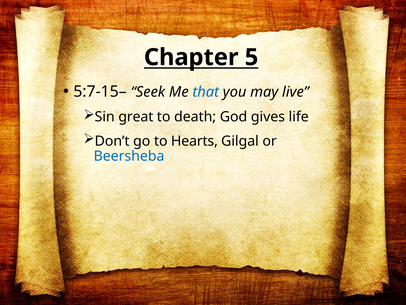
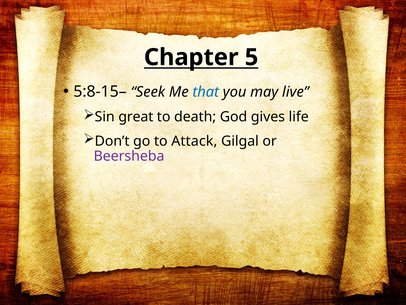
5:7-15–: 5:7-15– -> 5:8-15–
Hearts: Hearts -> Attack
Beersheba colour: blue -> purple
